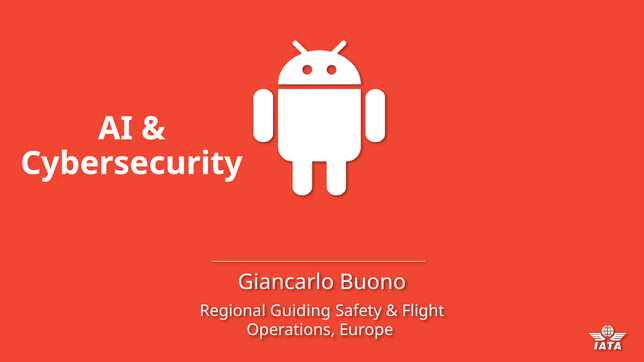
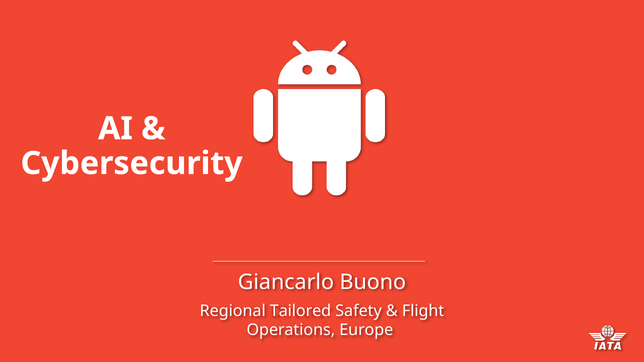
Guiding: Guiding -> Tailored
